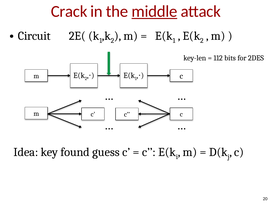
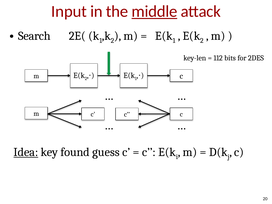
Crack: Crack -> Input
Circuit: Circuit -> Search
Idea underline: none -> present
